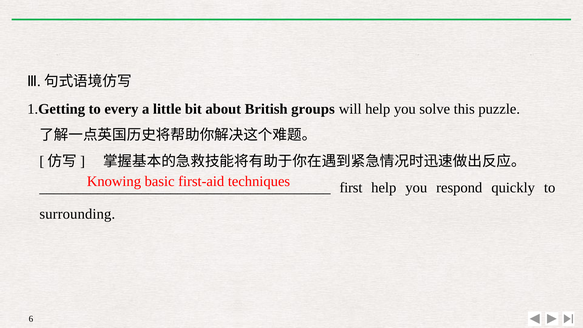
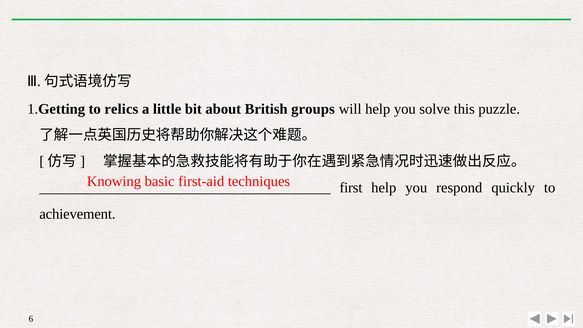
every: every -> relics
surrounding: surrounding -> achievement
